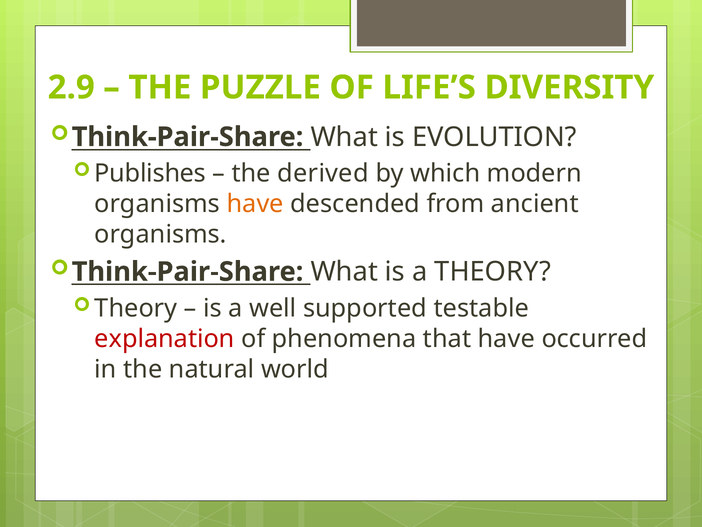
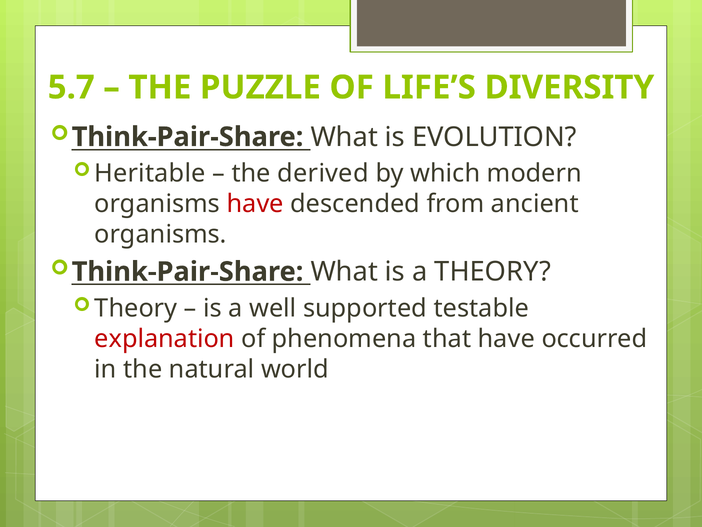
2.9: 2.9 -> 5.7
Publishes: Publishes -> Heritable
have at (255, 204) colour: orange -> red
